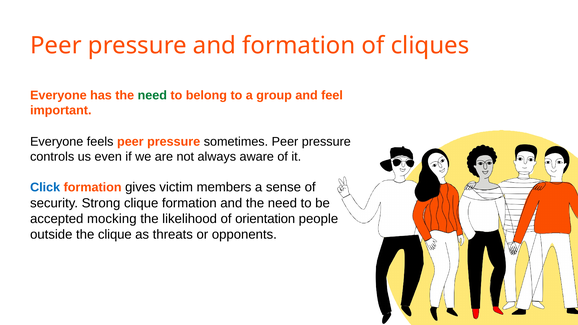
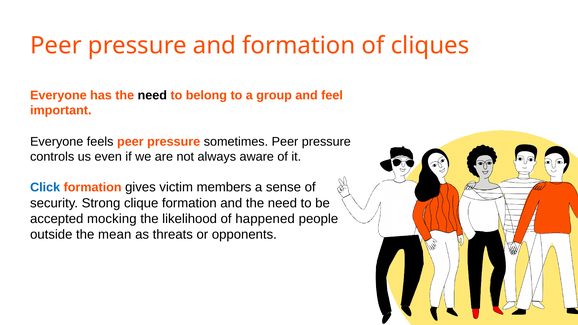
need at (152, 95) colour: green -> black
orientation: orientation -> happened
the clique: clique -> mean
